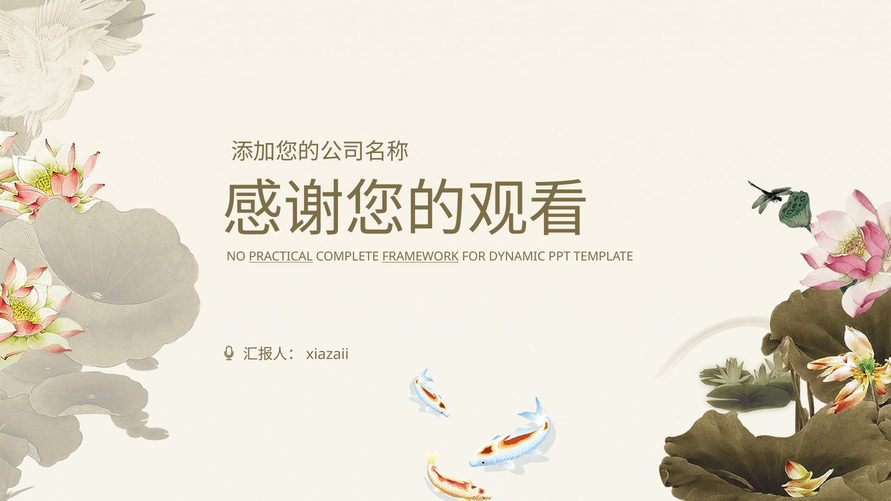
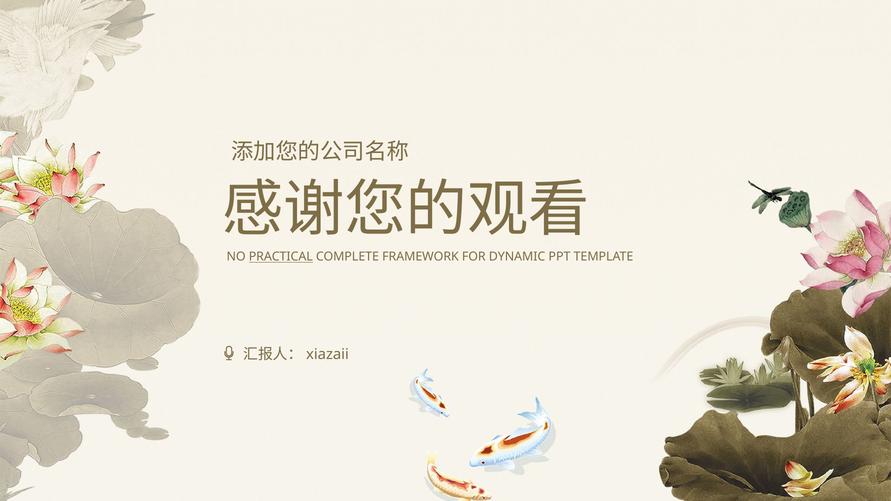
FRAMEWORK underline: present -> none
